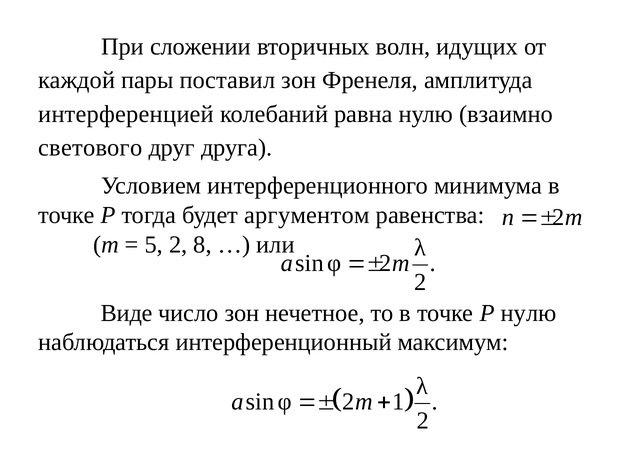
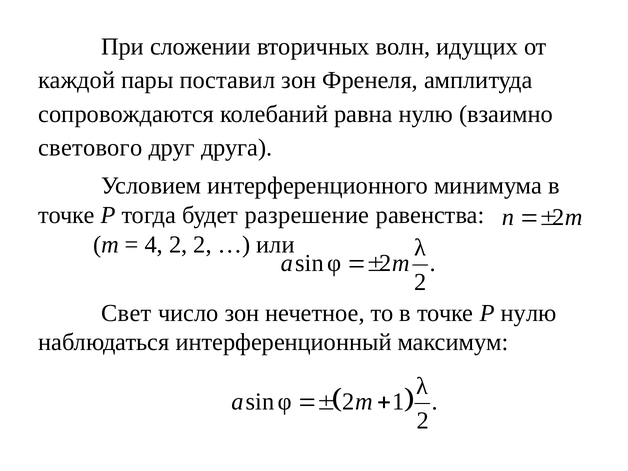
интерференцией: интерференцией -> сопровождаются
аргументом: аргументом -> разрешение
5: 5 -> 4
2 8: 8 -> 2
Виде: Виде -> Свет
